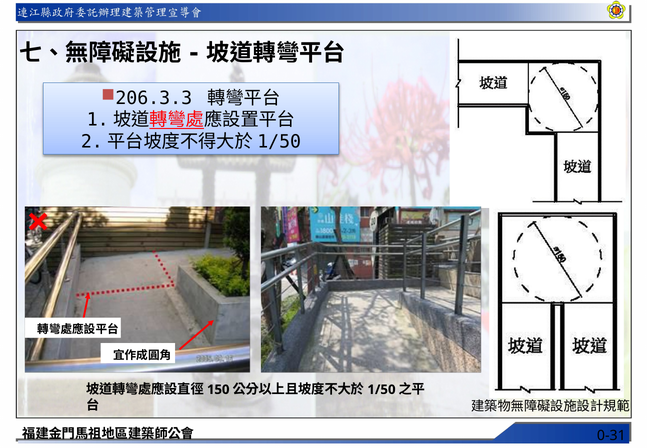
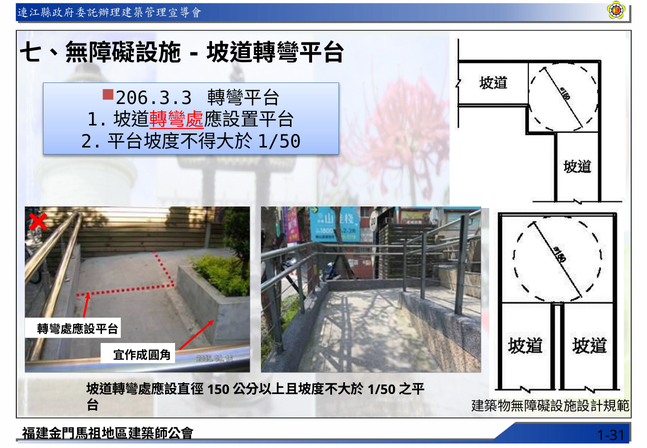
0-31: 0-31 -> 1-31
